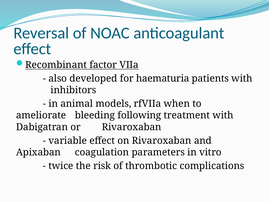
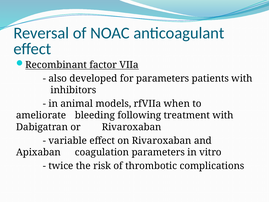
for haematuria: haematuria -> parameters
